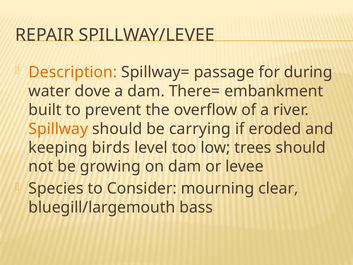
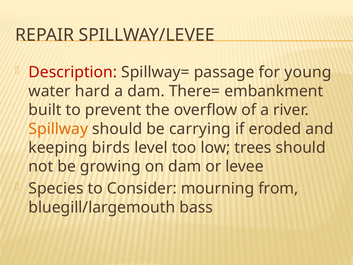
Description colour: orange -> red
during: during -> young
dove: dove -> hard
clear: clear -> from
